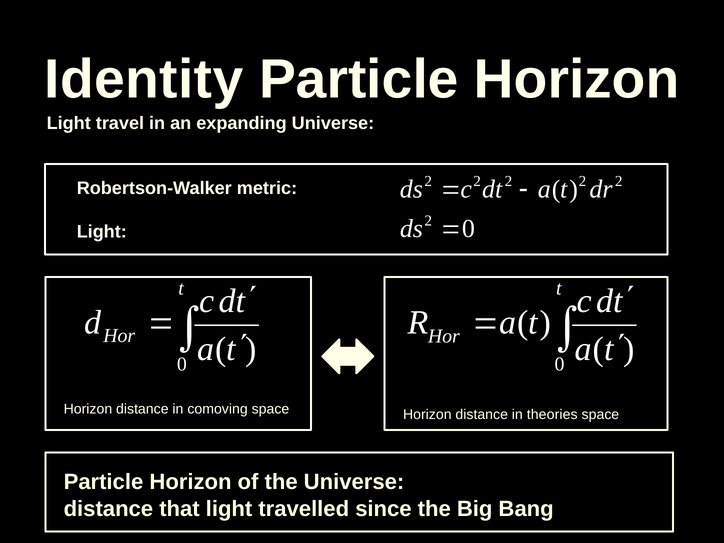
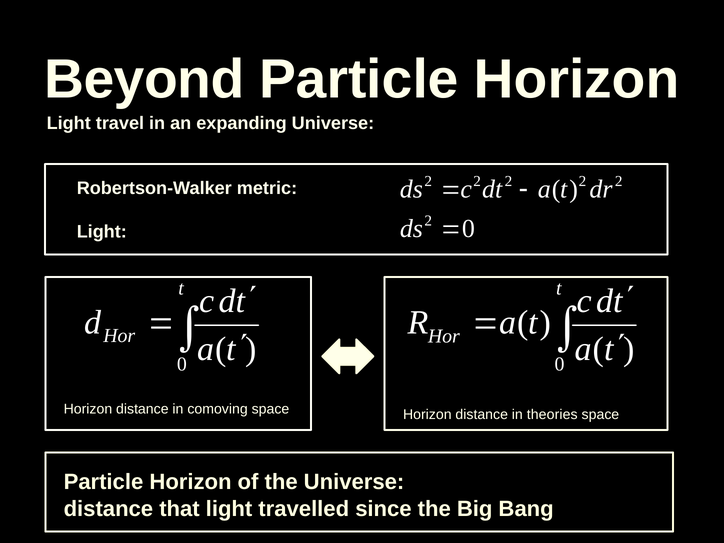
Identity: Identity -> Beyond
